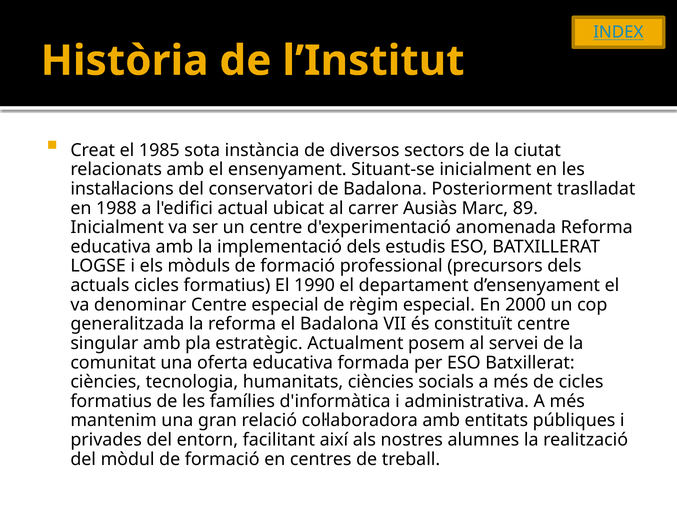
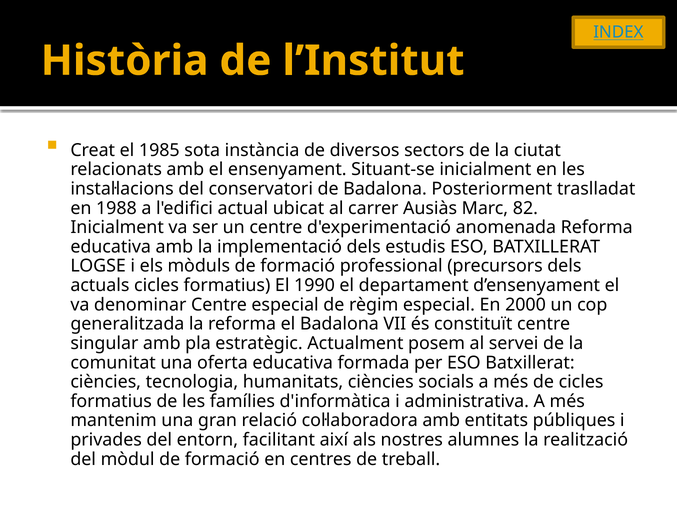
89: 89 -> 82
